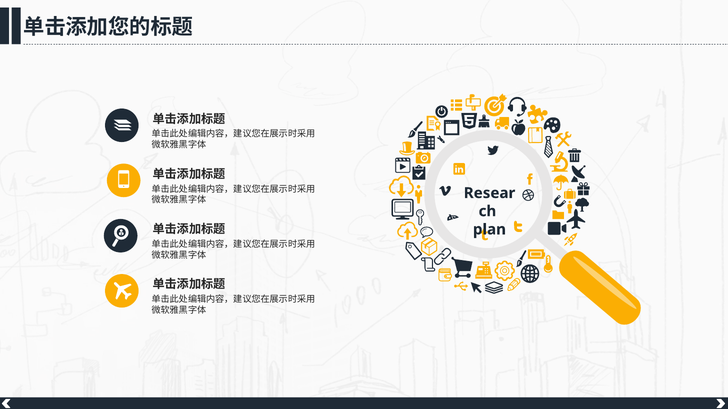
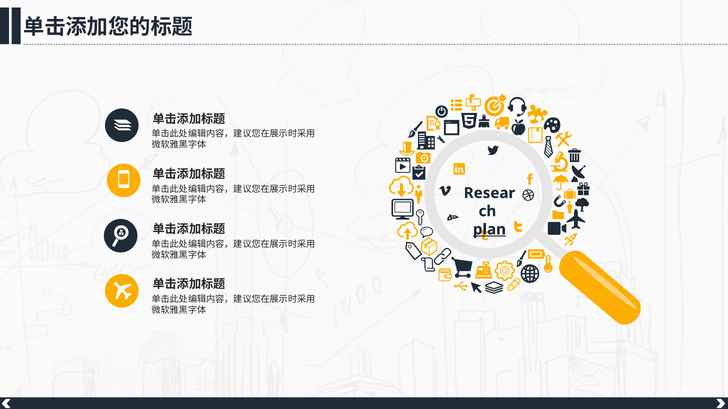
plan underline: none -> present
